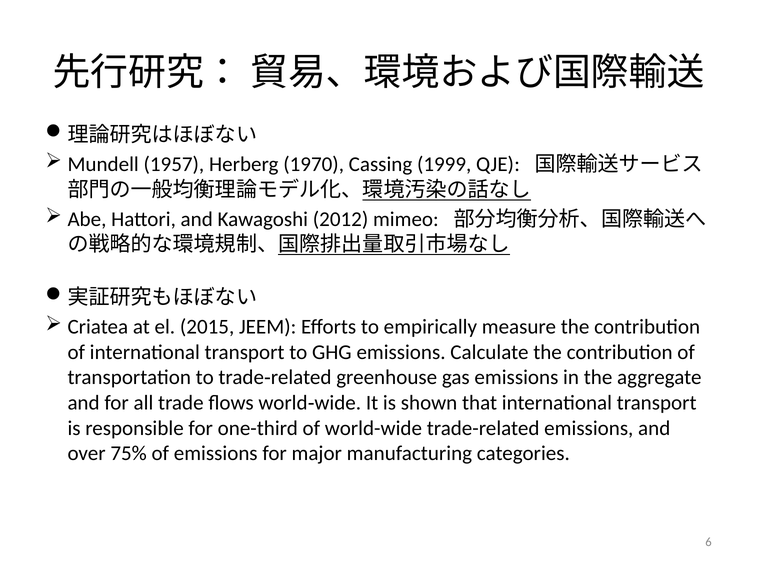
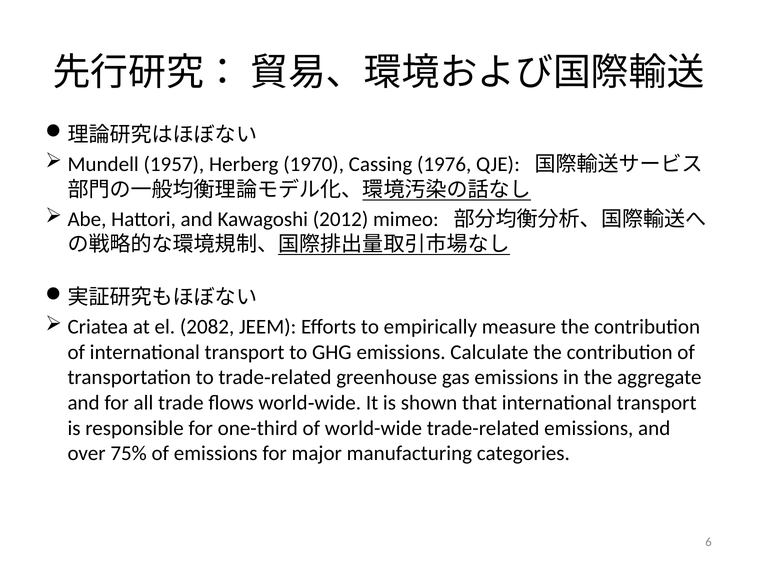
1999: 1999 -> 1976
2015: 2015 -> 2082
